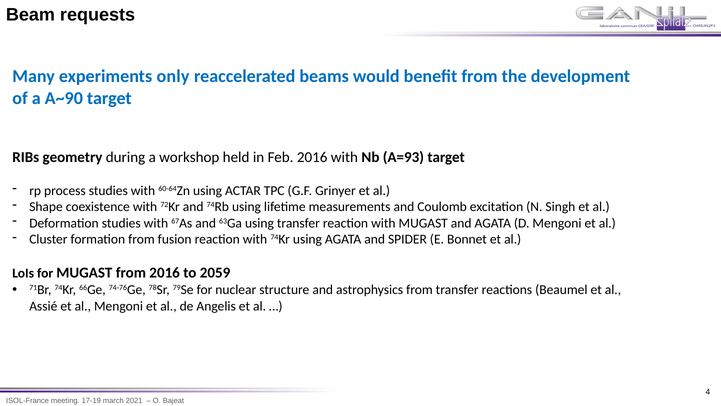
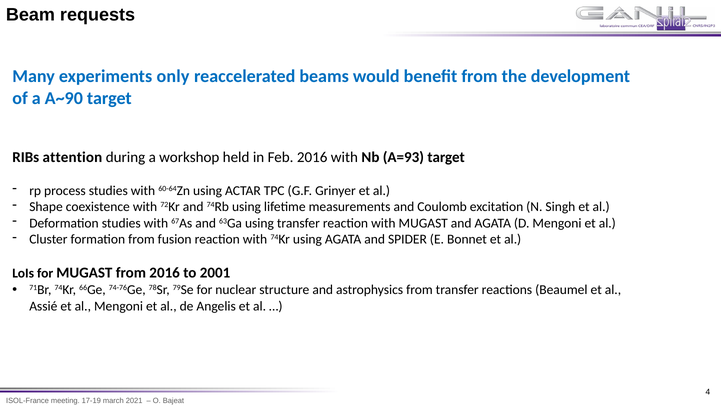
geometry: geometry -> attention
2059: 2059 -> 2001
